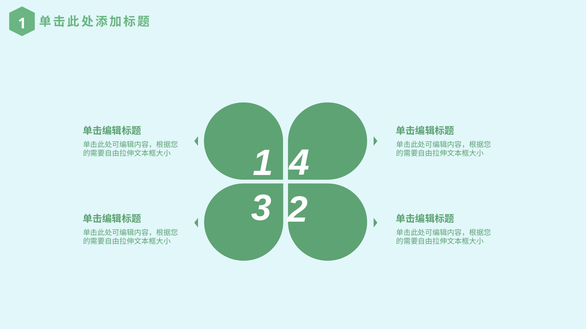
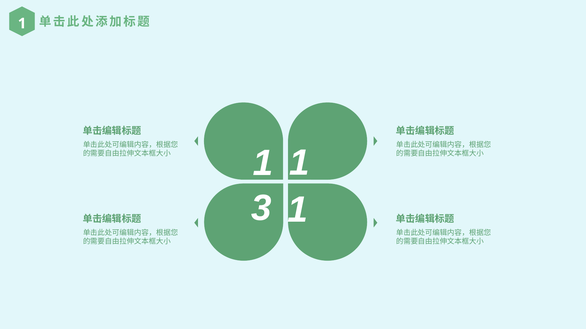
1 4: 4 -> 1
3 2: 2 -> 1
